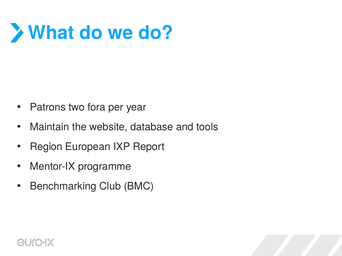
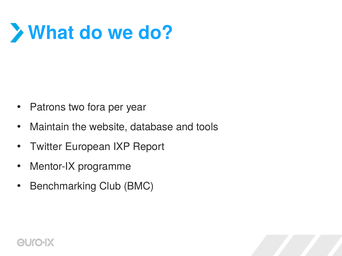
Region: Region -> Twitter
